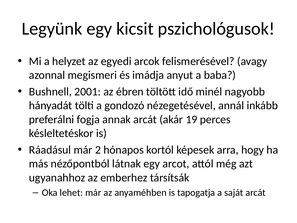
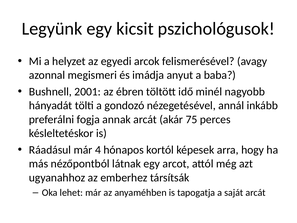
19: 19 -> 75
2: 2 -> 4
